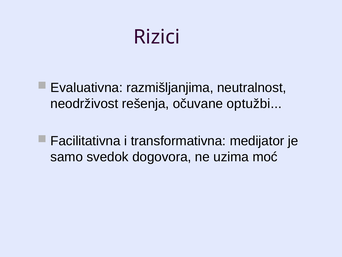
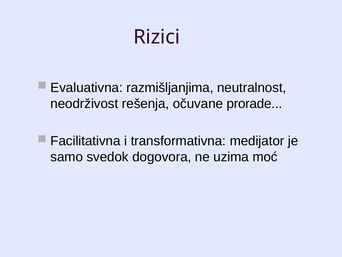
optužbi: optužbi -> prorade
